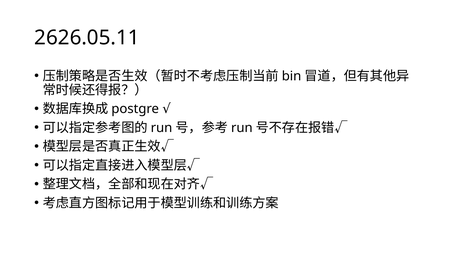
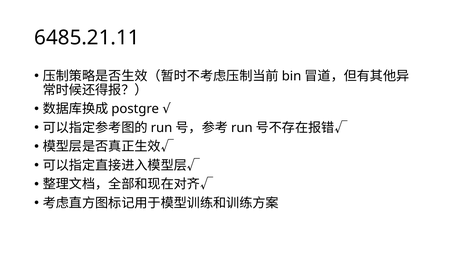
2626.05.11: 2626.05.11 -> 6485.21.11
